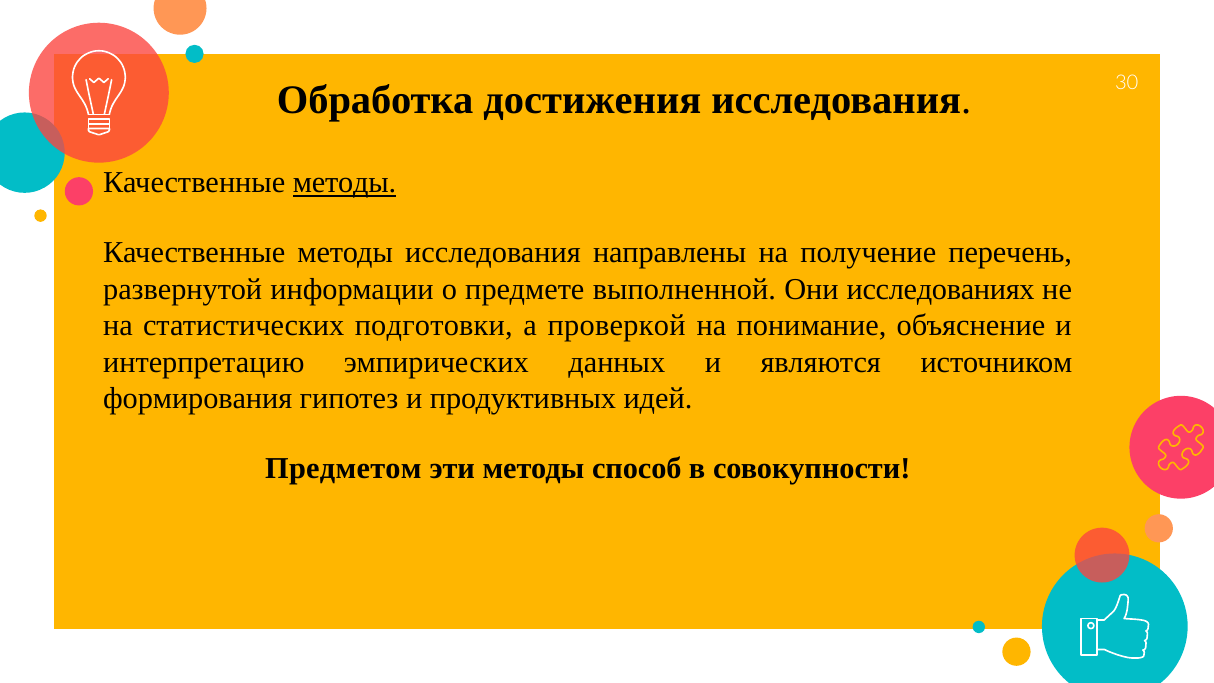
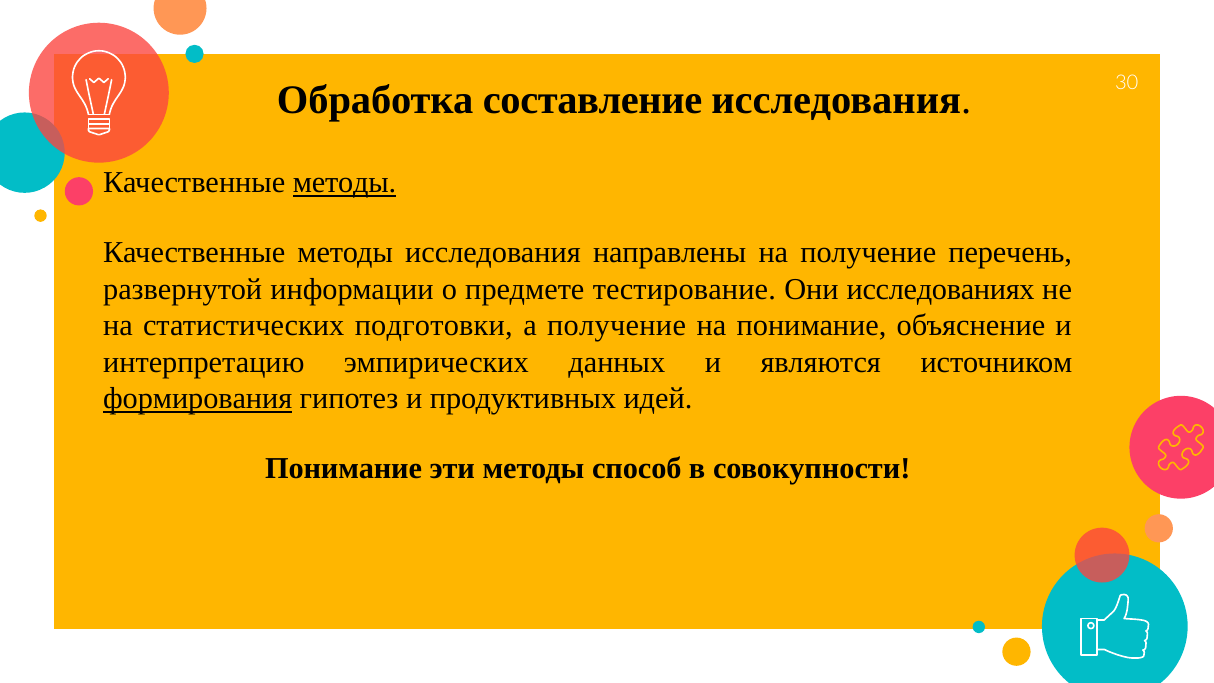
достижения: достижения -> составление
выполненной: выполненной -> тестирование
а проверкой: проверкой -> получение
формирования underline: none -> present
Предметом at (343, 469): Предметом -> Понимание
